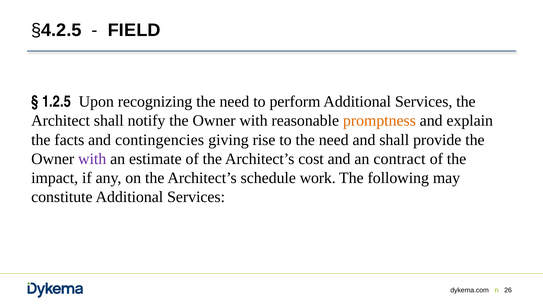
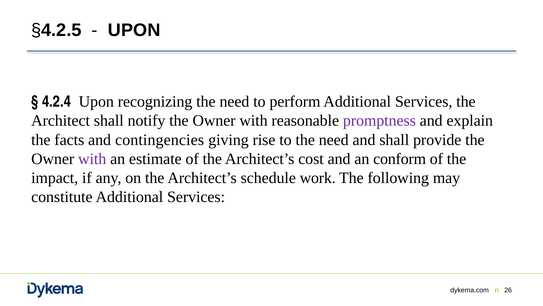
FIELD at (134, 30): FIELD -> UPON
1.2.5: 1.2.5 -> 4.2.4
promptness colour: orange -> purple
contract: contract -> conform
